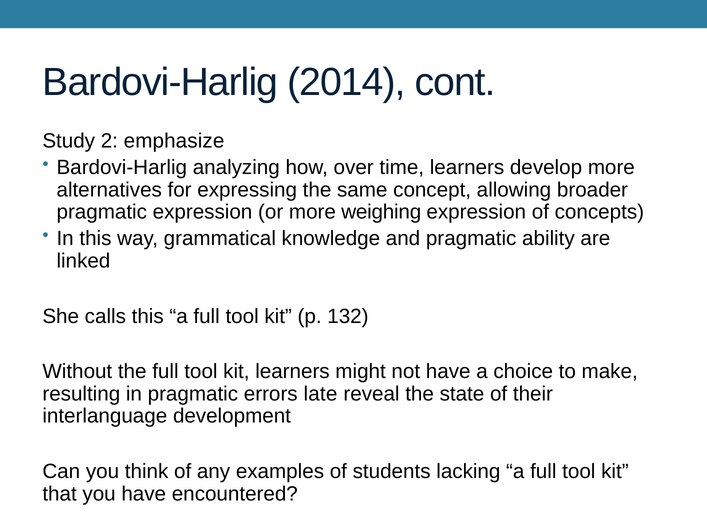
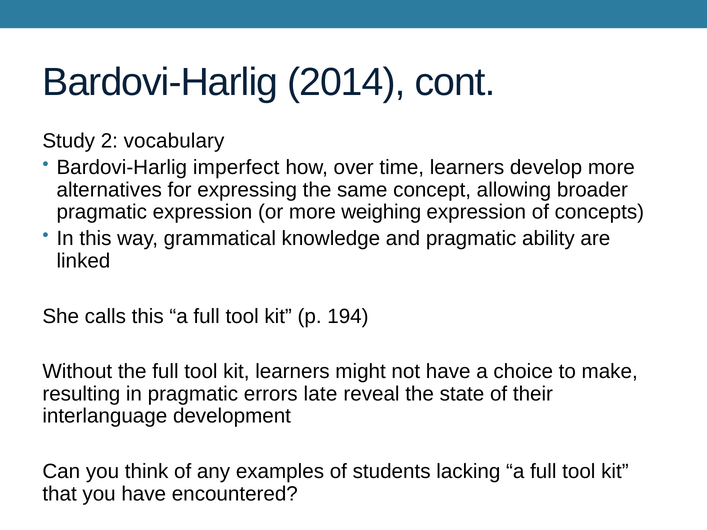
emphasize: emphasize -> vocabulary
analyzing: analyzing -> imperfect
132: 132 -> 194
